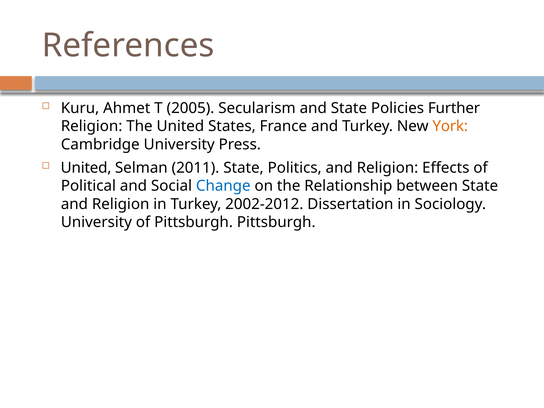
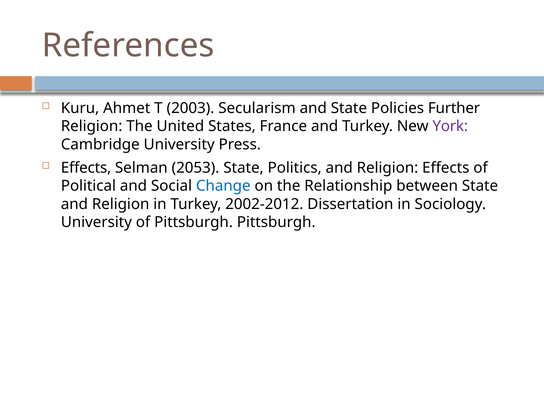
2005: 2005 -> 2003
York colour: orange -> purple
United at (86, 168): United -> Effects
2011: 2011 -> 2053
